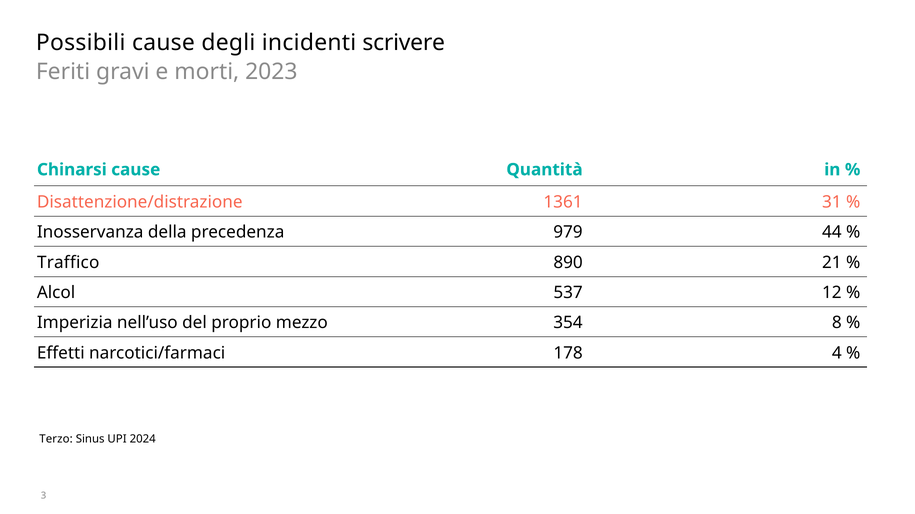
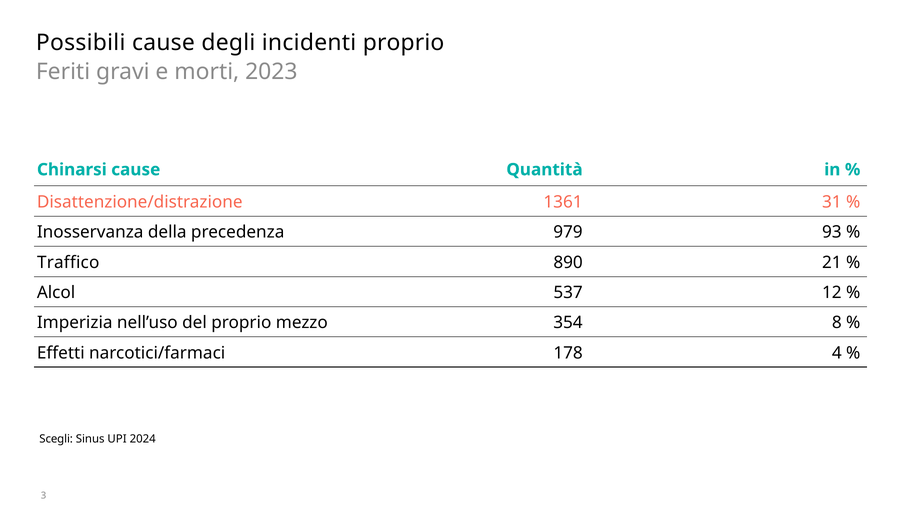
incidenti scrivere: scrivere -> proprio
44: 44 -> 93
Terzo: Terzo -> Scegli
